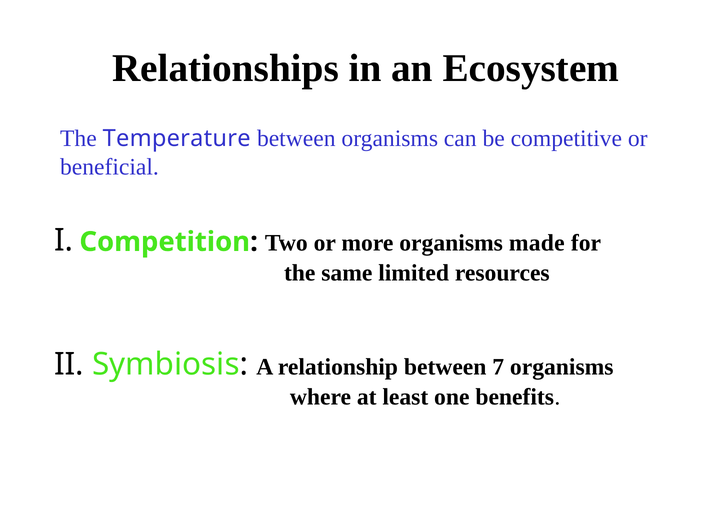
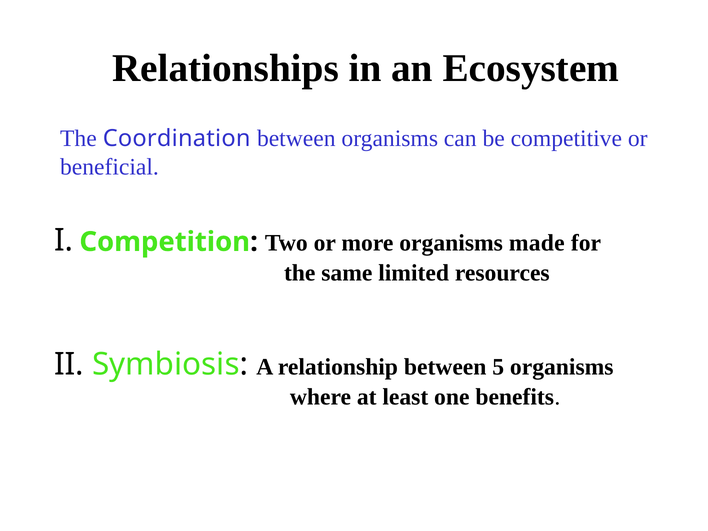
Temperature: Temperature -> Coordination
7: 7 -> 5
